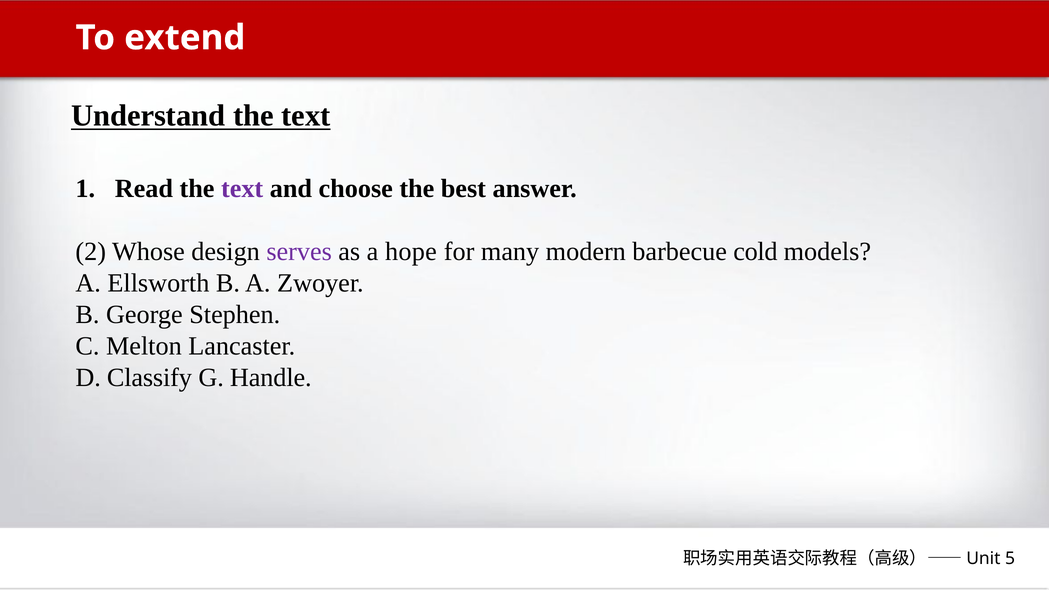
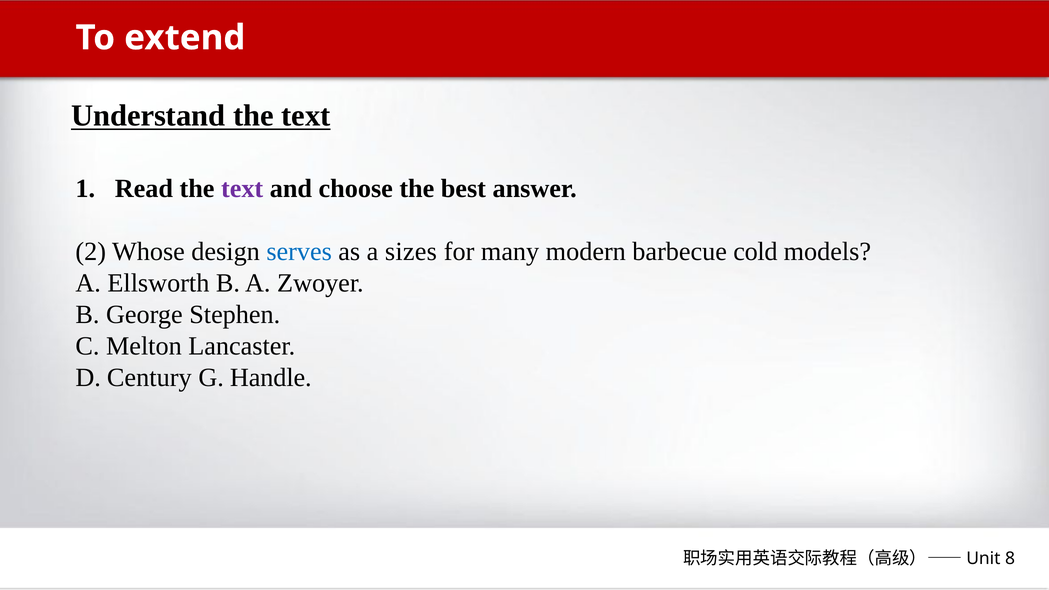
serves colour: purple -> blue
hope: hope -> sizes
Classify: Classify -> Century
5: 5 -> 8
